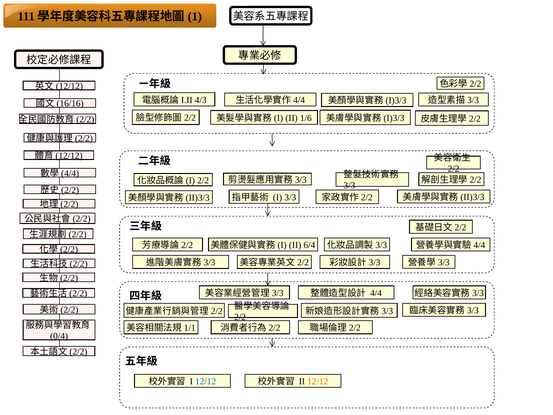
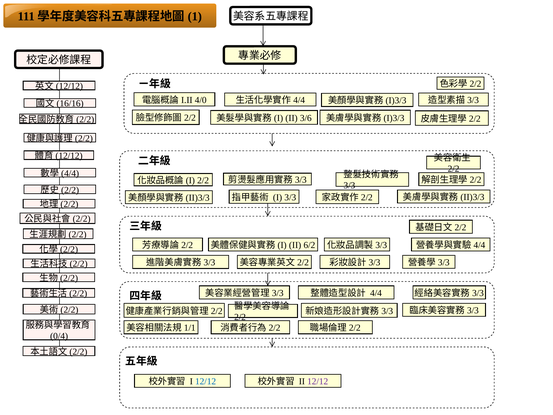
4/3: 4/3 -> 4/0
1/6: 1/6 -> 3/6
6/4: 6/4 -> 6/2
12/12 at (318, 381) colour: orange -> purple
